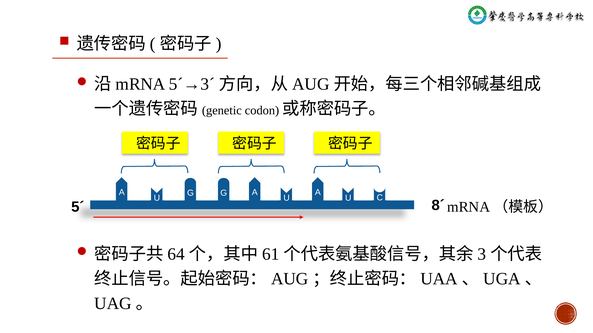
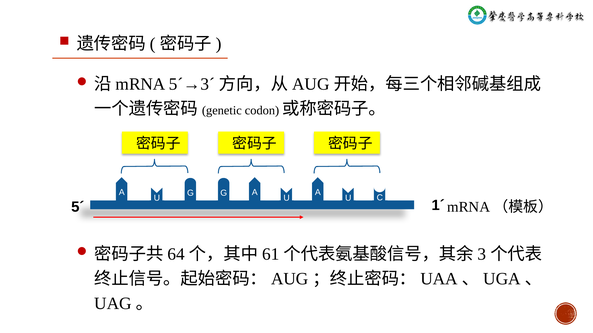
8´: 8´ -> 1´
